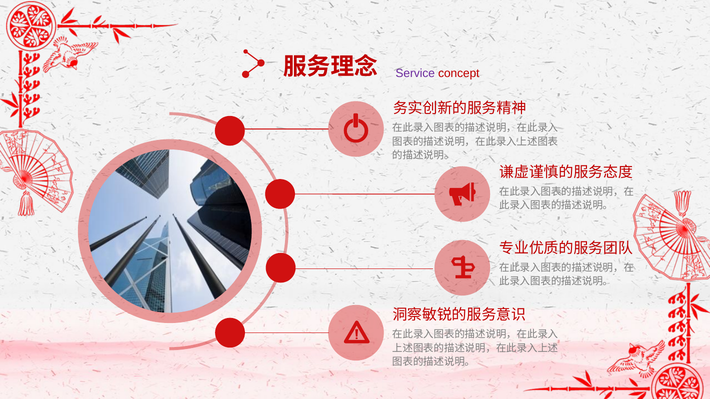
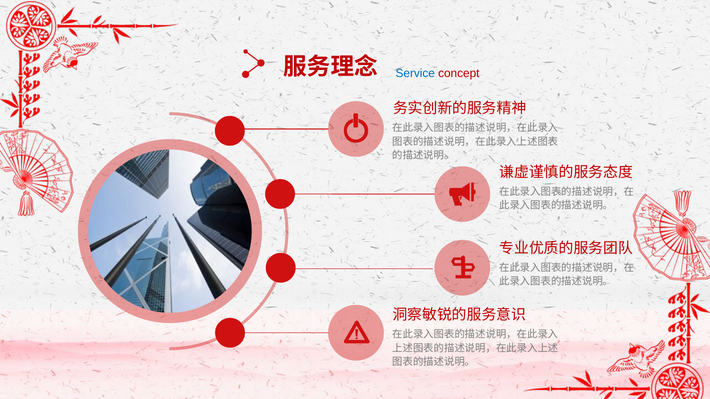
Service colour: purple -> blue
